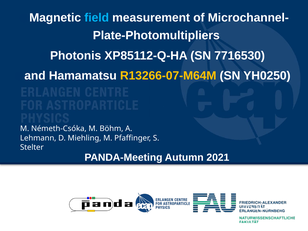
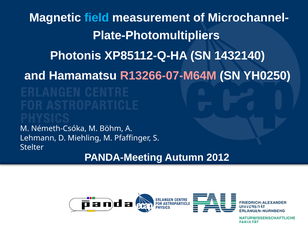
7716530: 7716530 -> 1432140
R13266-07-M64M colour: yellow -> pink
2021: 2021 -> 2012
